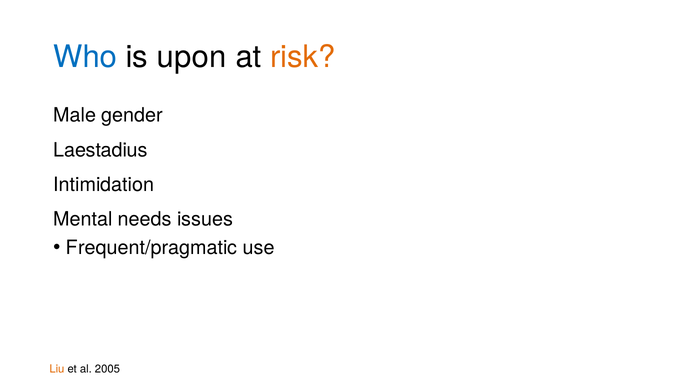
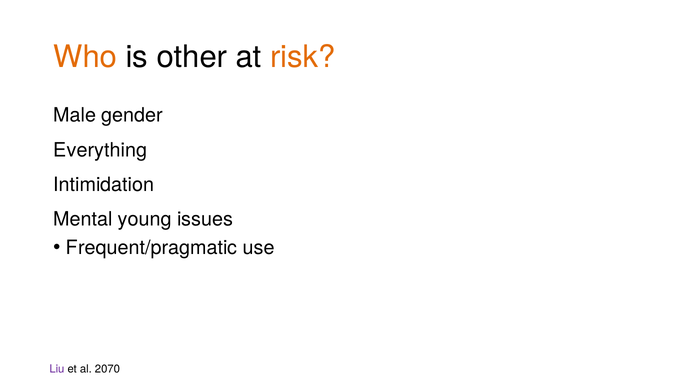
Who colour: blue -> orange
upon: upon -> other
Laestadius: Laestadius -> Everything
needs: needs -> young
Liu colour: orange -> purple
2005: 2005 -> 2070
